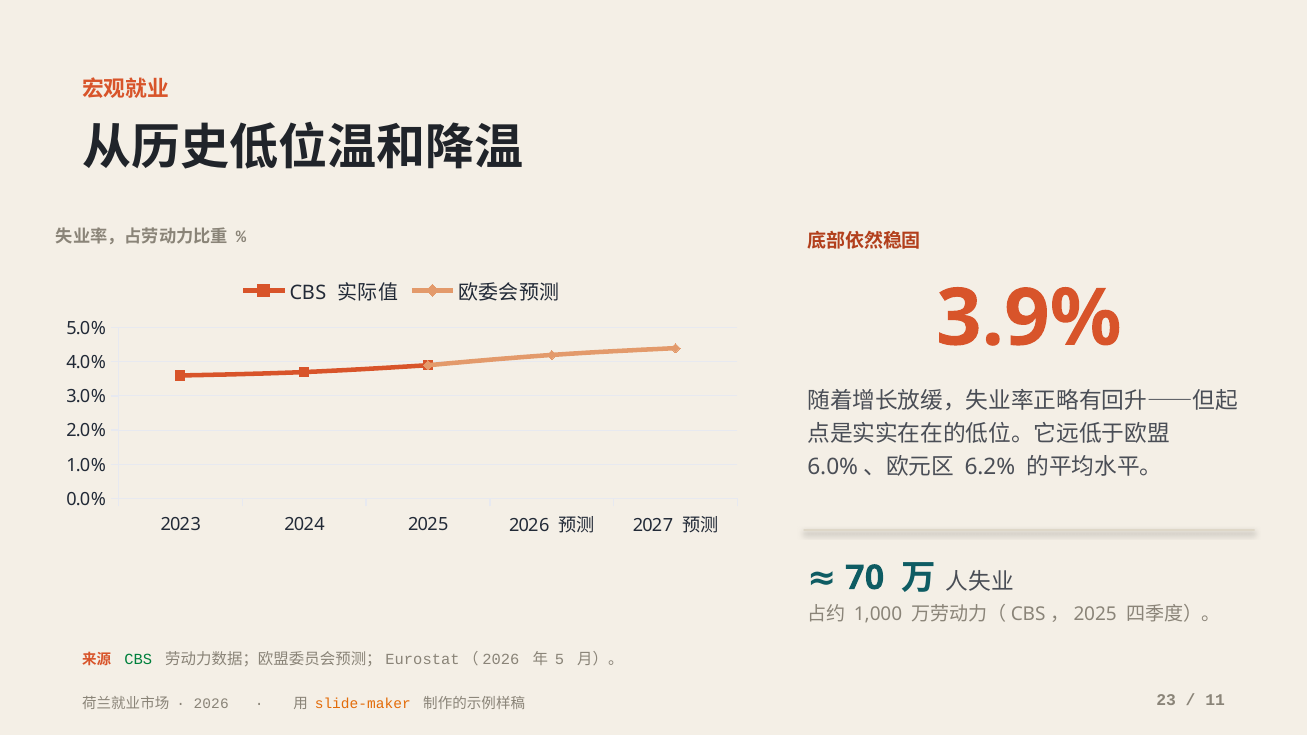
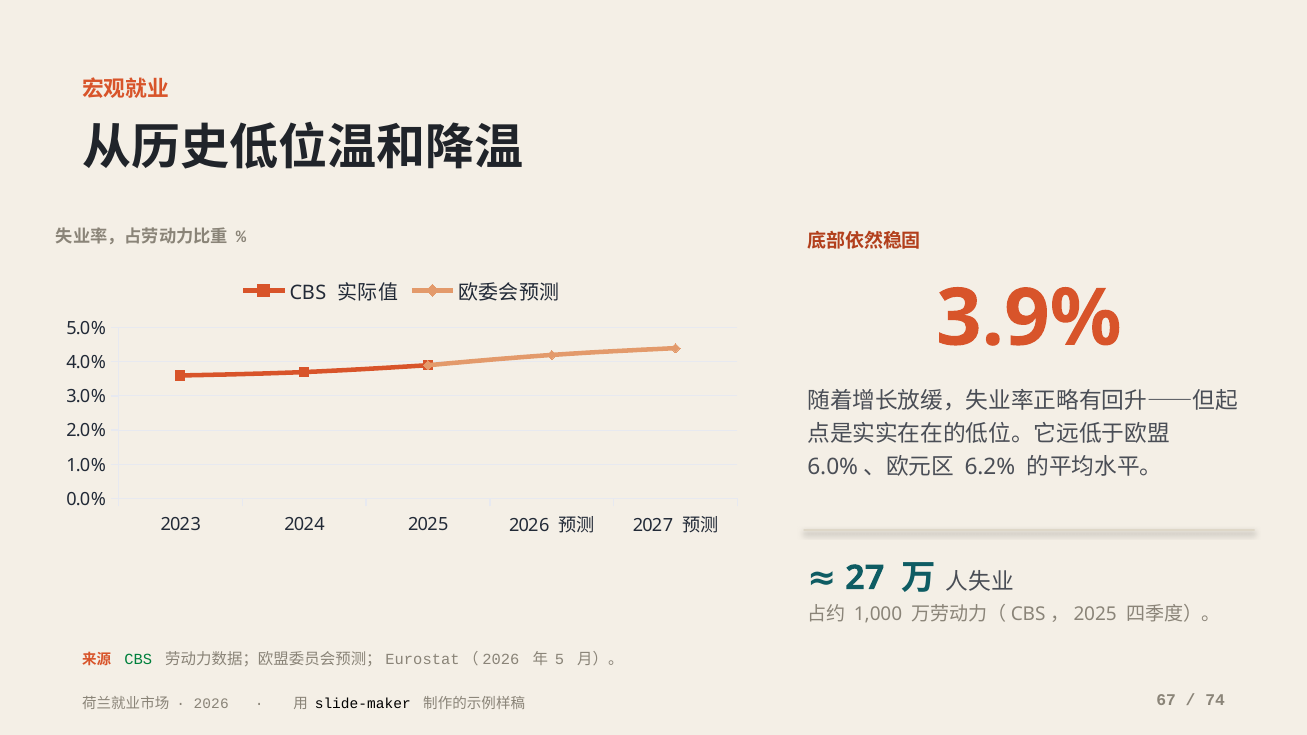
70: 70 -> 27
slide-maker colour: orange -> black
23: 23 -> 67
11: 11 -> 74
